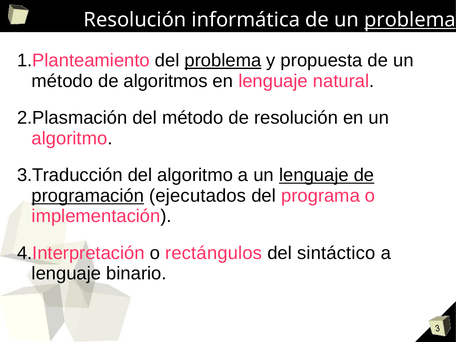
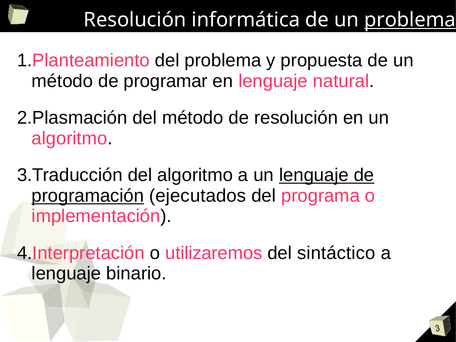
problema at (223, 60) underline: present -> none
algoritmos: algoritmos -> programar
rectángulos: rectángulos -> utilizaremos
